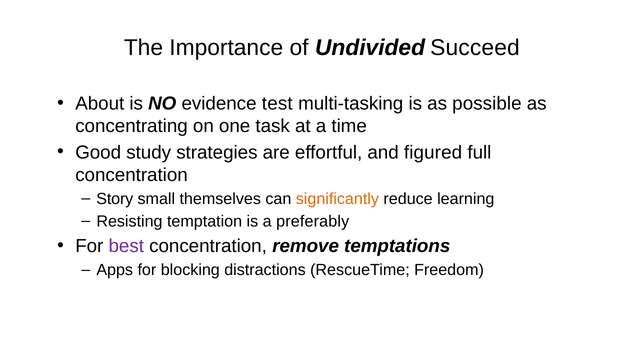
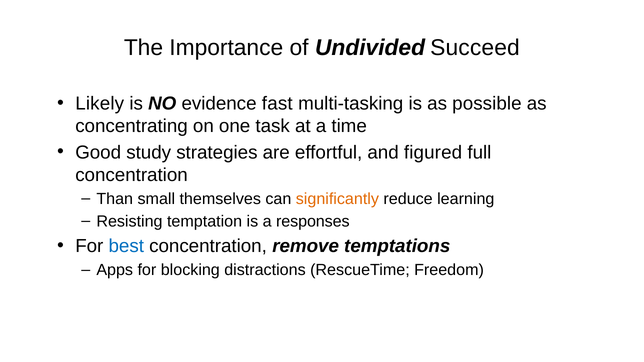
About: About -> Likely
test: test -> fast
Story: Story -> Than
preferably: preferably -> responses
best colour: purple -> blue
